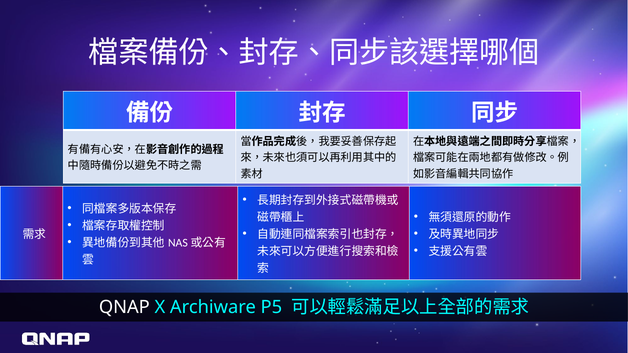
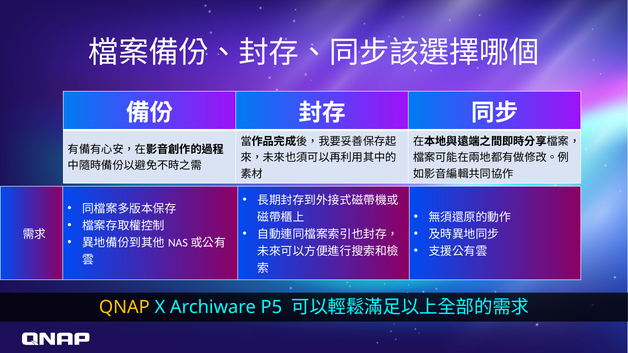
QNAP colour: white -> yellow
